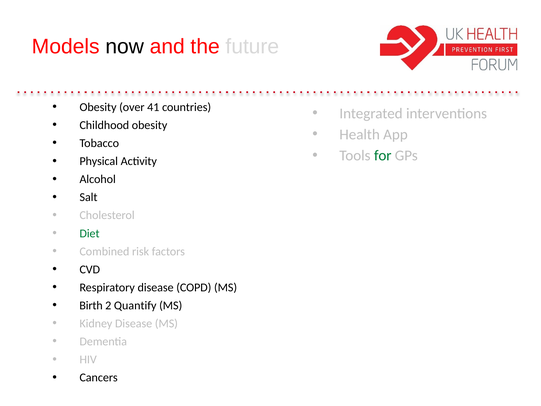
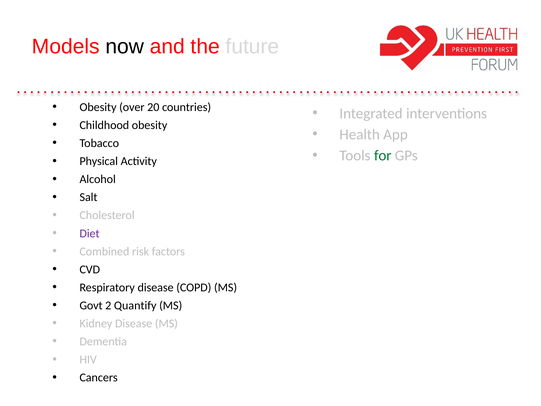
41: 41 -> 20
Diet colour: green -> purple
Birth: Birth -> Govt
